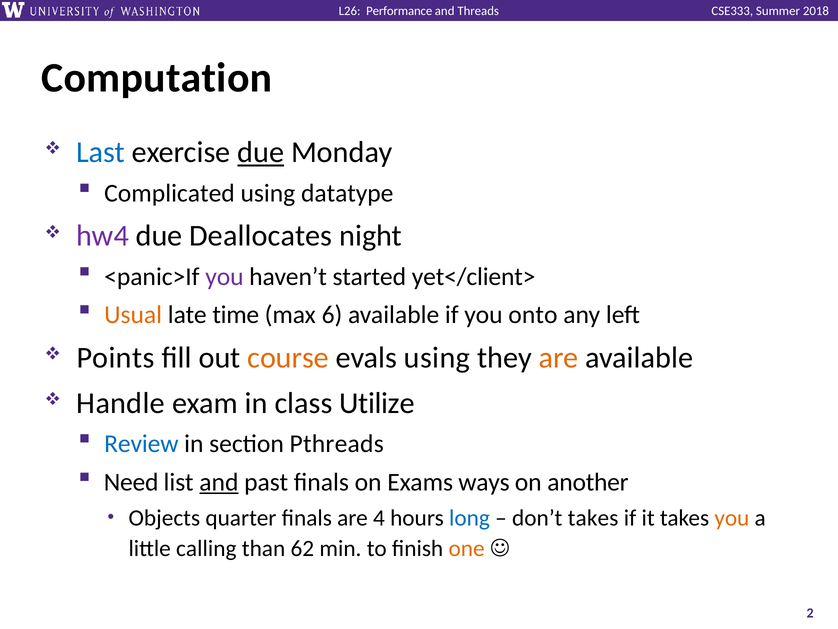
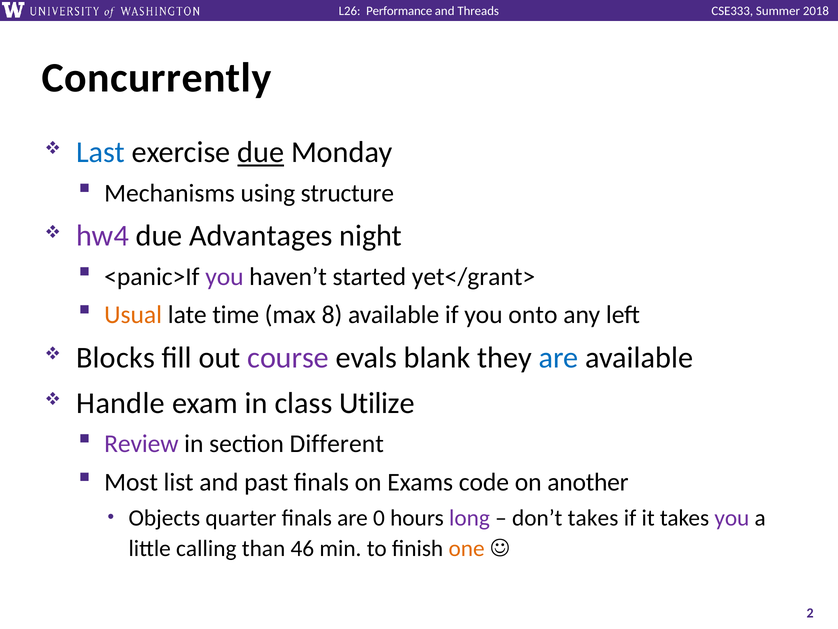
Computation: Computation -> Concurrently
Complicated: Complicated -> Mechanisms
datatype: datatype -> structure
Deallocates: Deallocates -> Advantages
yet</client>: yet</client> -> yet</grant>
6: 6 -> 8
Points: Points -> Blocks
course colour: orange -> purple
evals using: using -> blank
are at (559, 357) colour: orange -> blue
Review colour: blue -> purple
Pthreads: Pthreads -> Different
Need: Need -> Most
and at (219, 482) underline: present -> none
ways: ways -> code
4: 4 -> 0
long colour: blue -> purple
you at (732, 518) colour: orange -> purple
62: 62 -> 46
